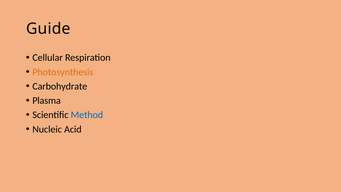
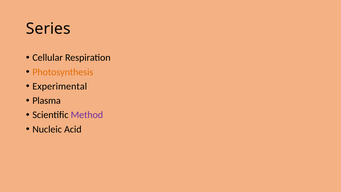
Guide: Guide -> Series
Carbohydrate: Carbohydrate -> Experimental
Method colour: blue -> purple
